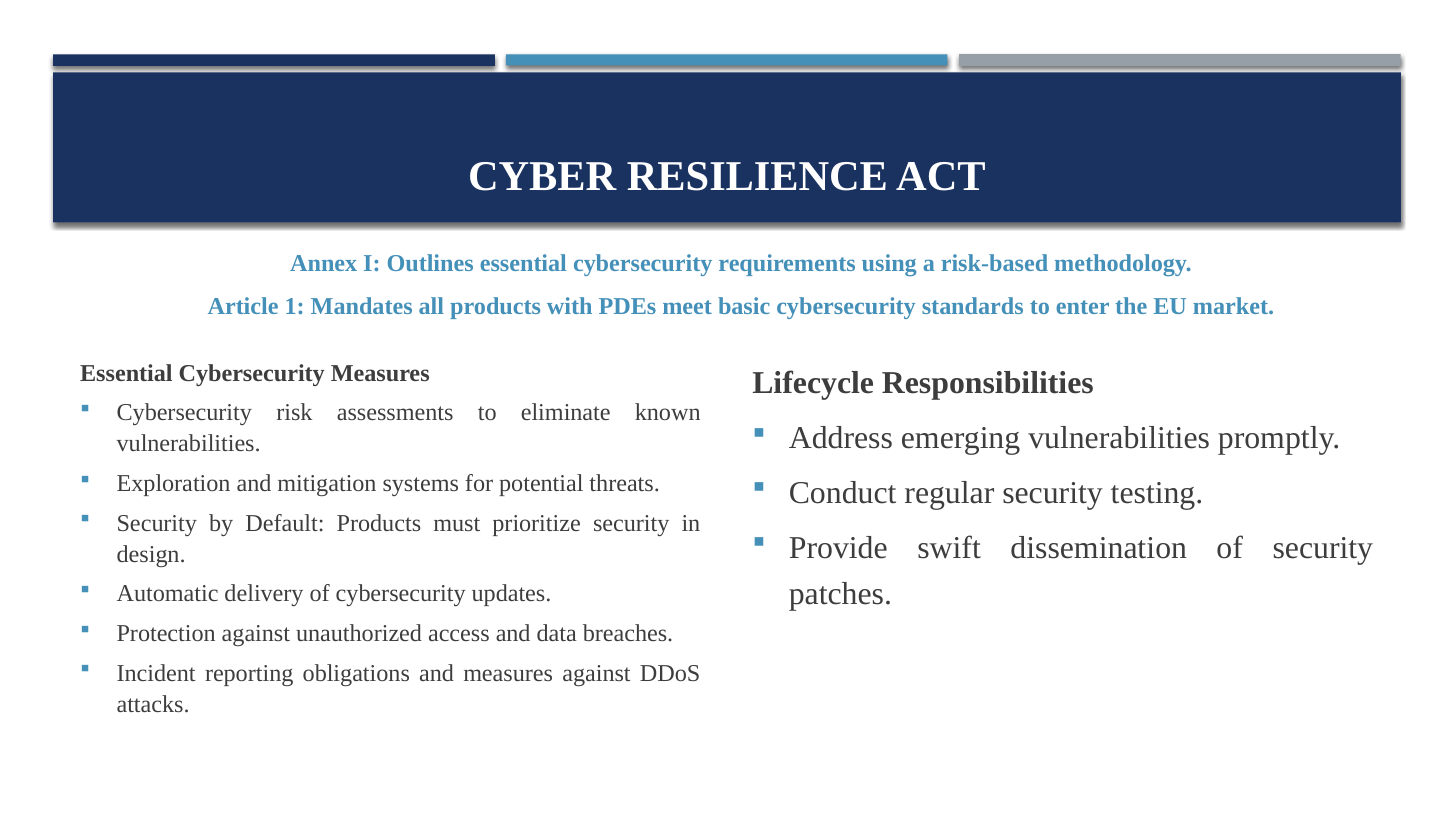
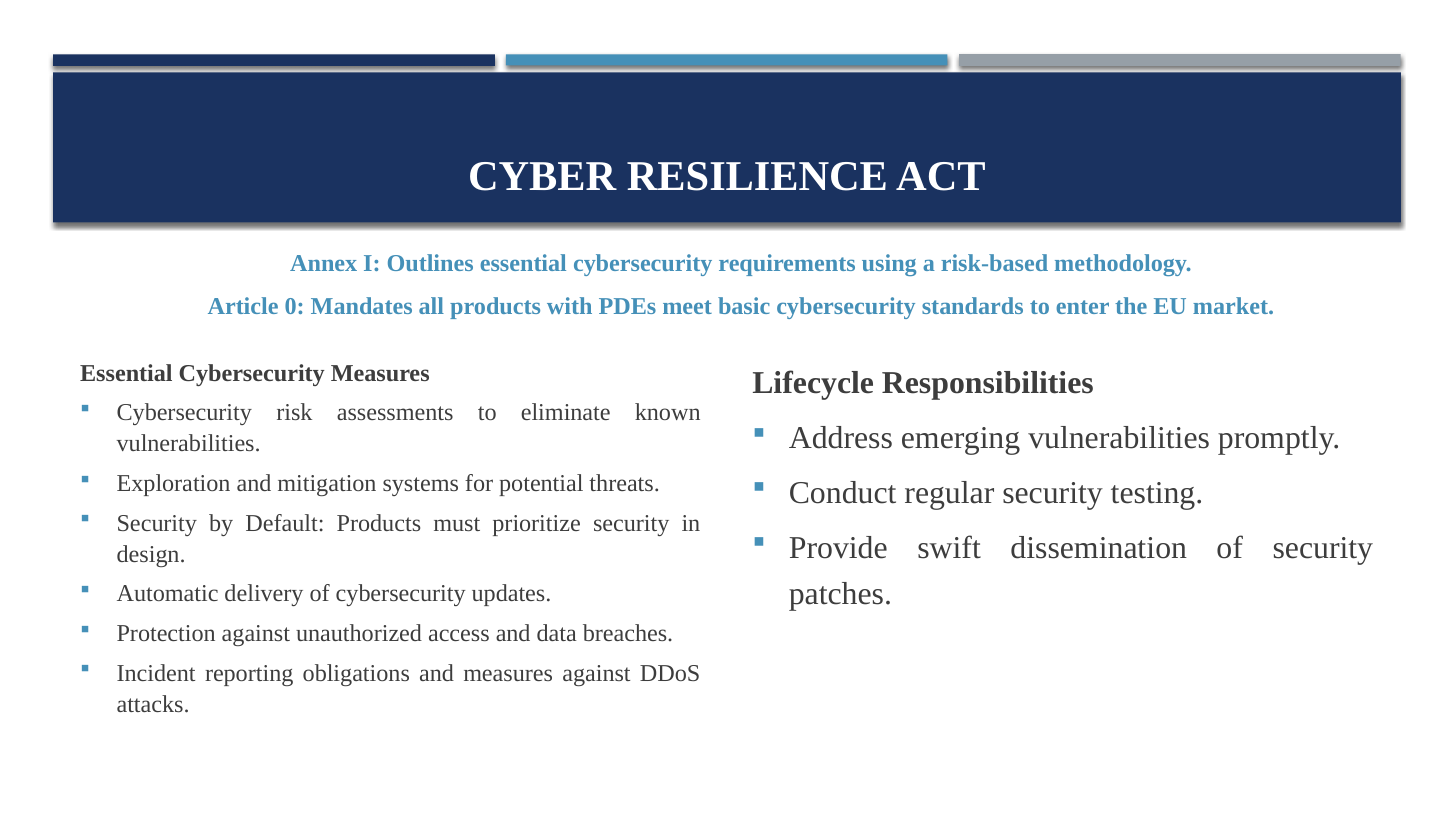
1: 1 -> 0
